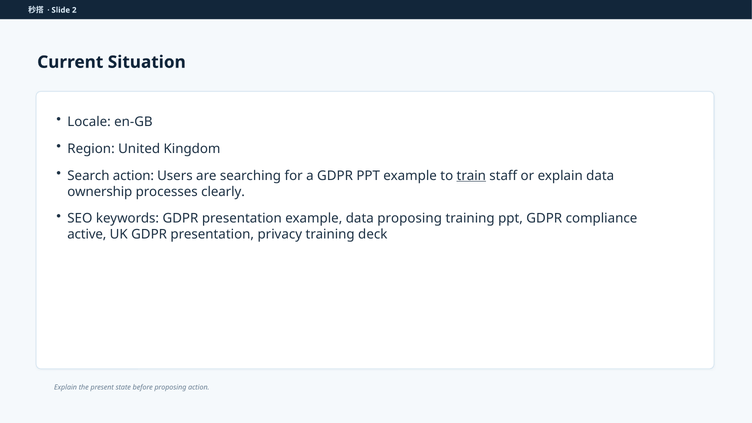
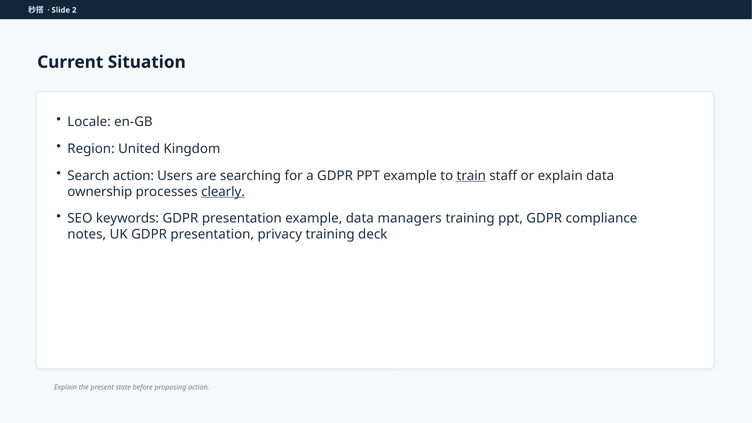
clearly underline: none -> present
data proposing: proposing -> managers
active: active -> notes
